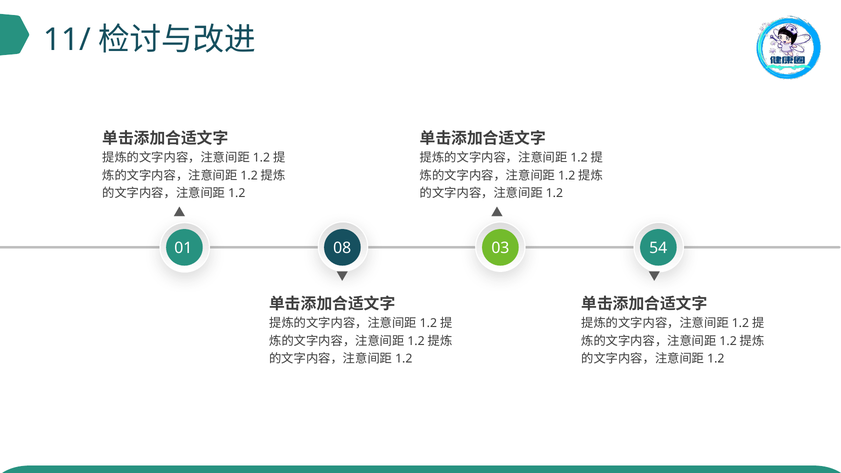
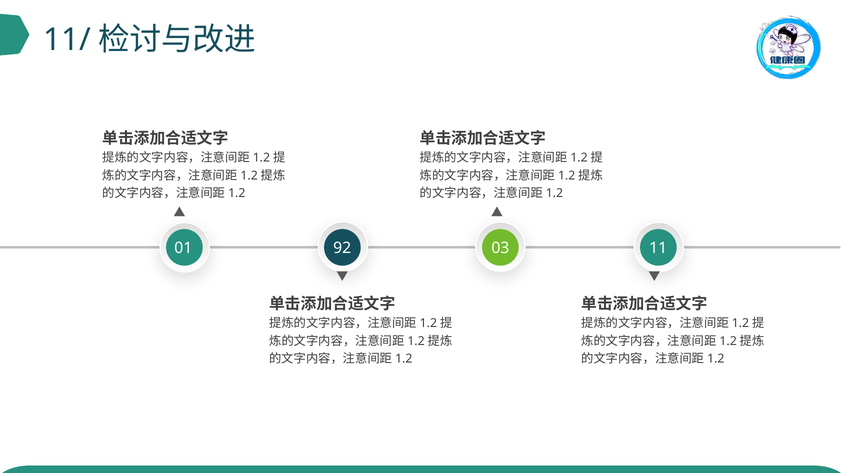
08: 08 -> 92
54: 54 -> 11
